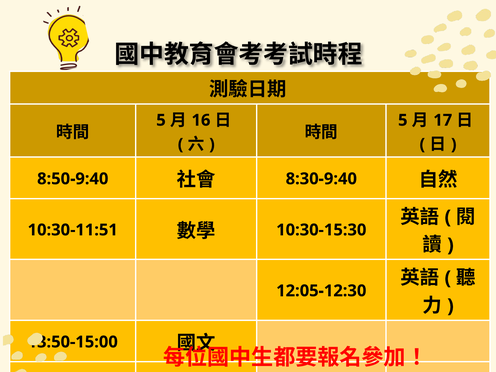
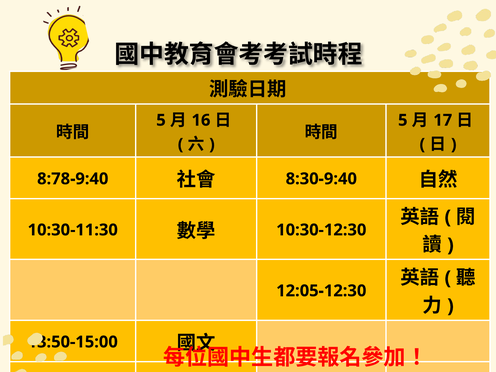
8:50-9:40: 8:50-9:40 -> 8:78-9:40
10:30-11:51: 10:30-11:51 -> 10:30-11:30
10:30-15:30: 10:30-15:30 -> 10:30-12:30
